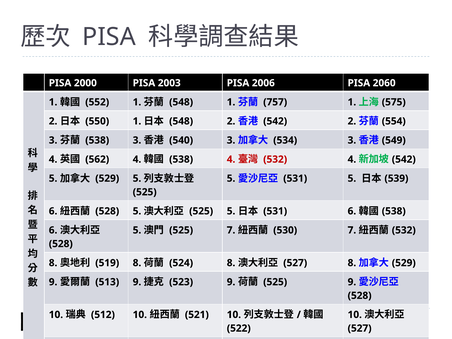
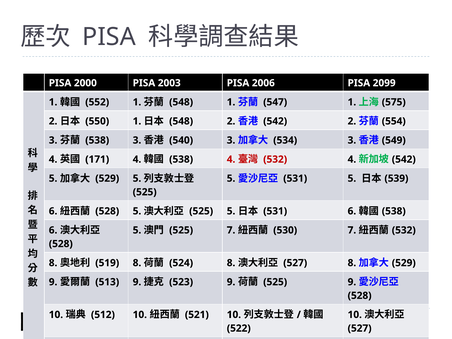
2060: 2060 -> 2099
757: 757 -> 547
562: 562 -> 171
